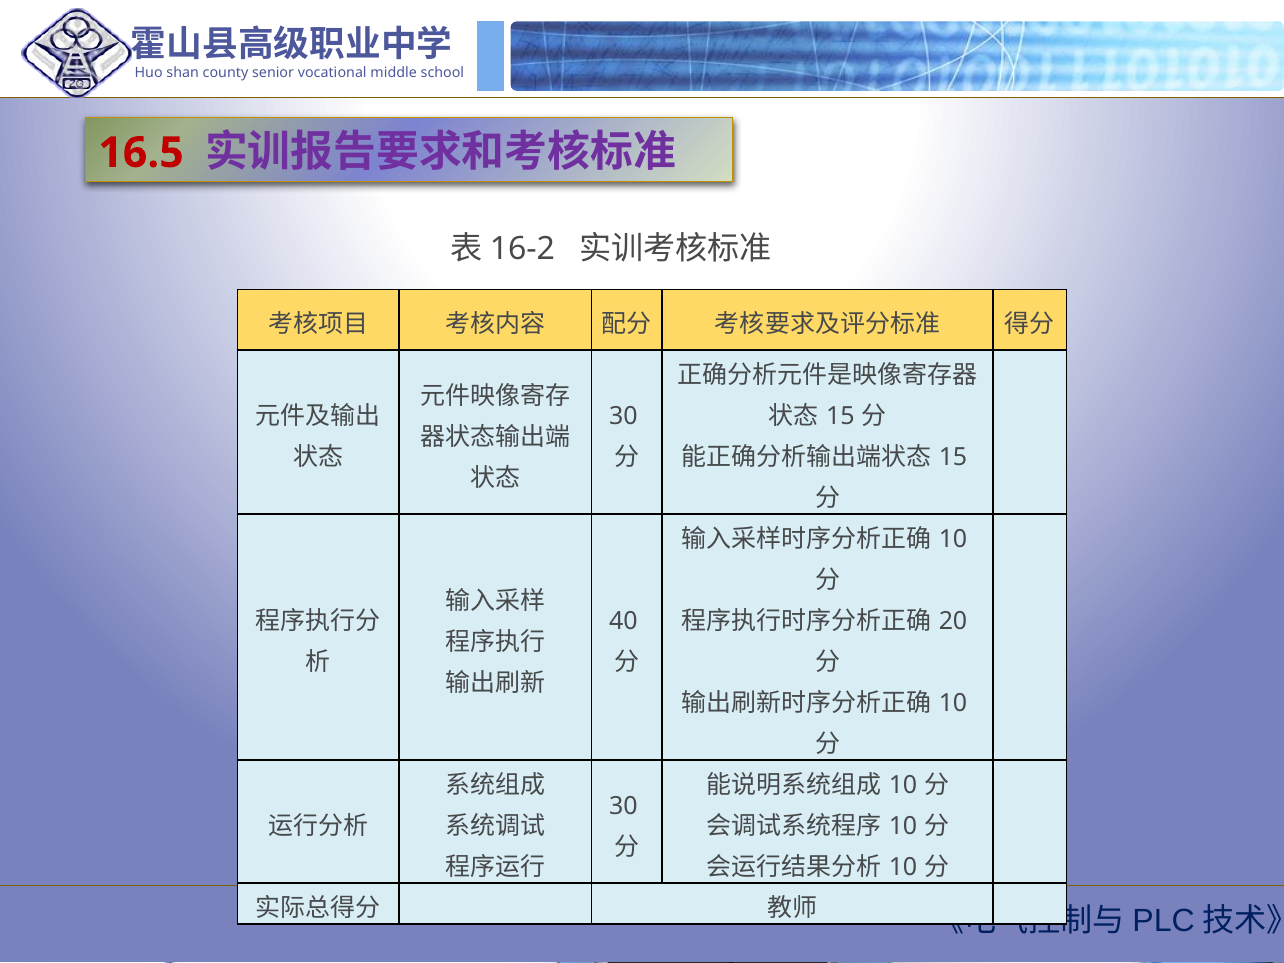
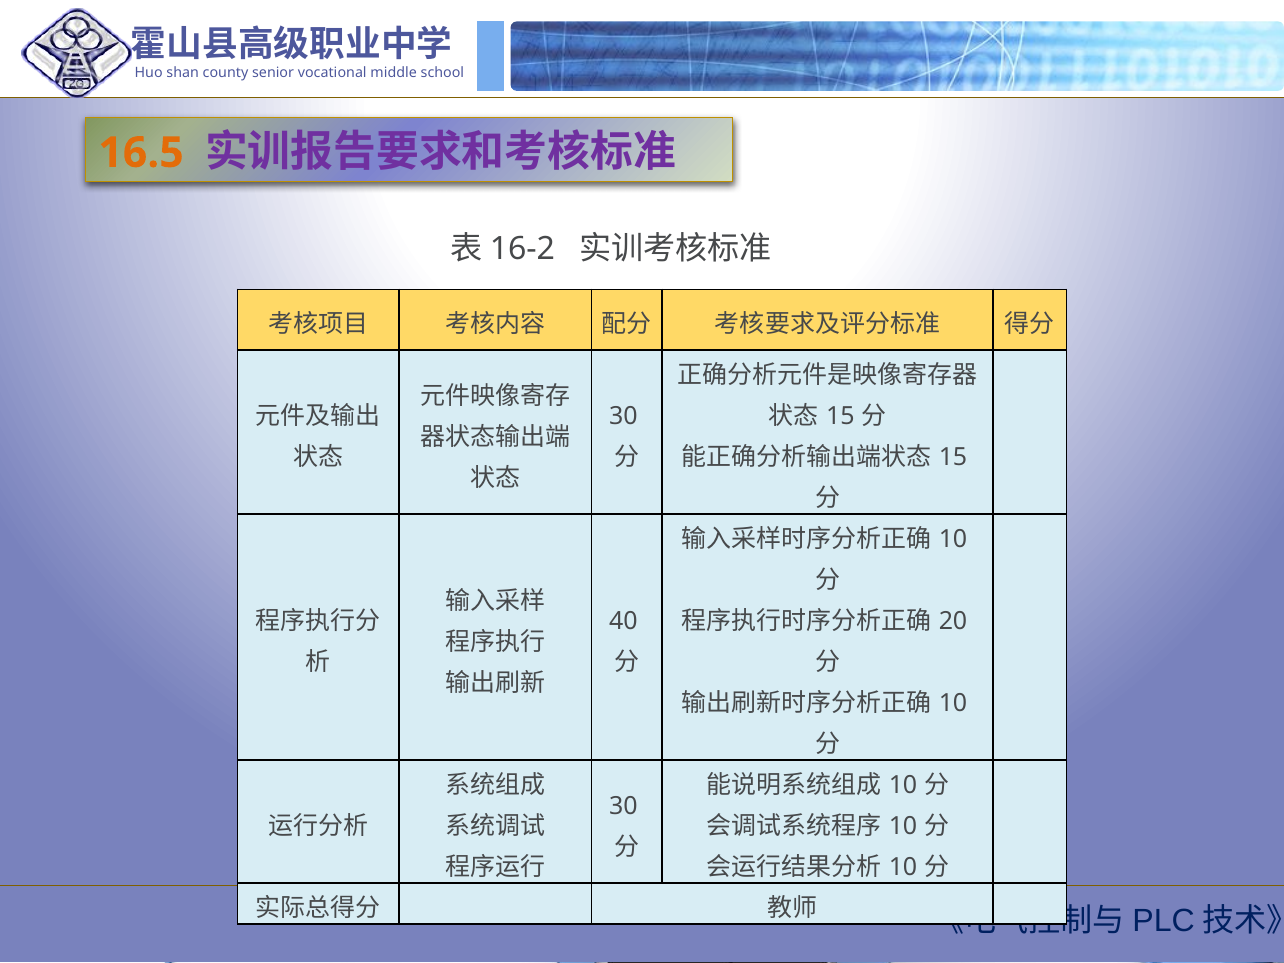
16.5 colour: red -> orange
